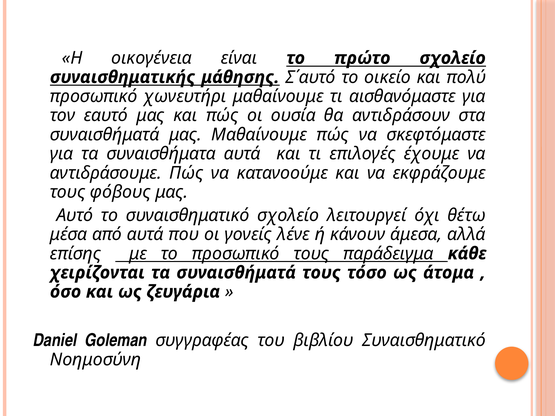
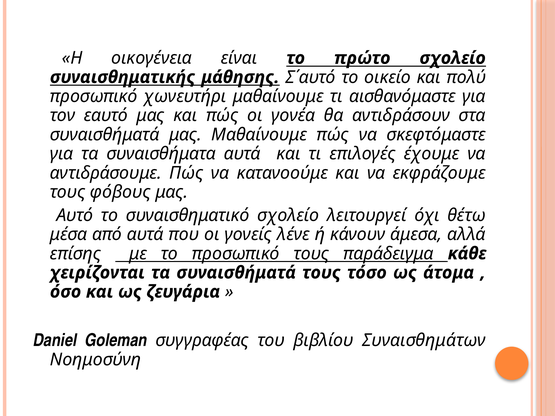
ουσία: ουσία -> γονέα
βιβλίου Συναισθηματικό: Συναισθηματικό -> Συναισθημάτων
